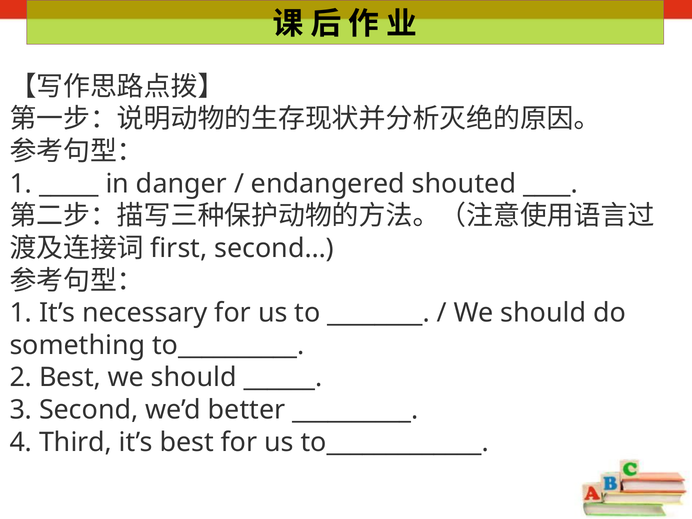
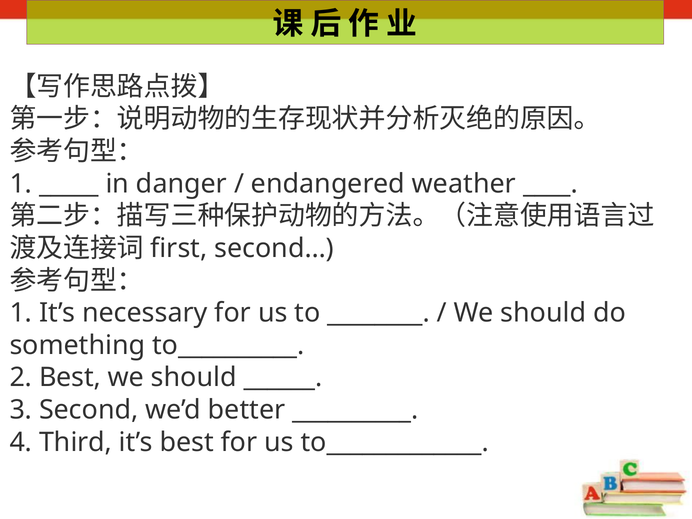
shouted: shouted -> weather
